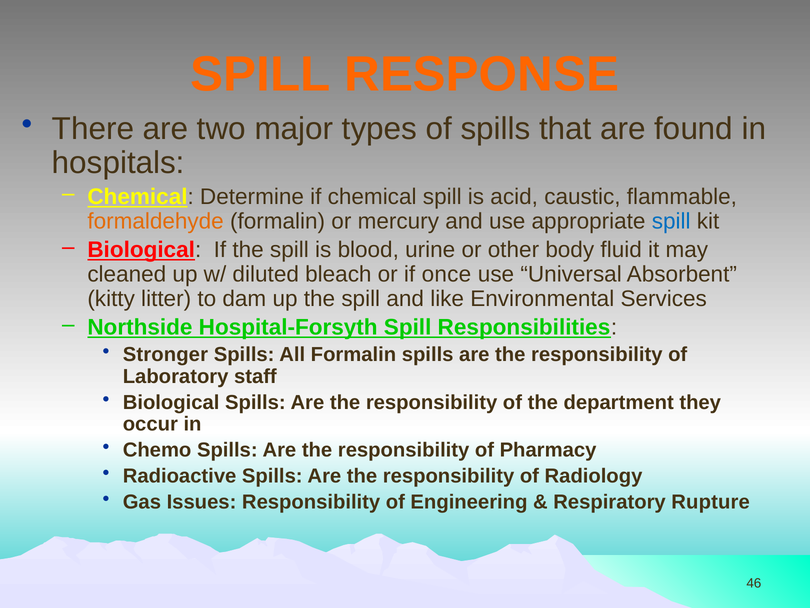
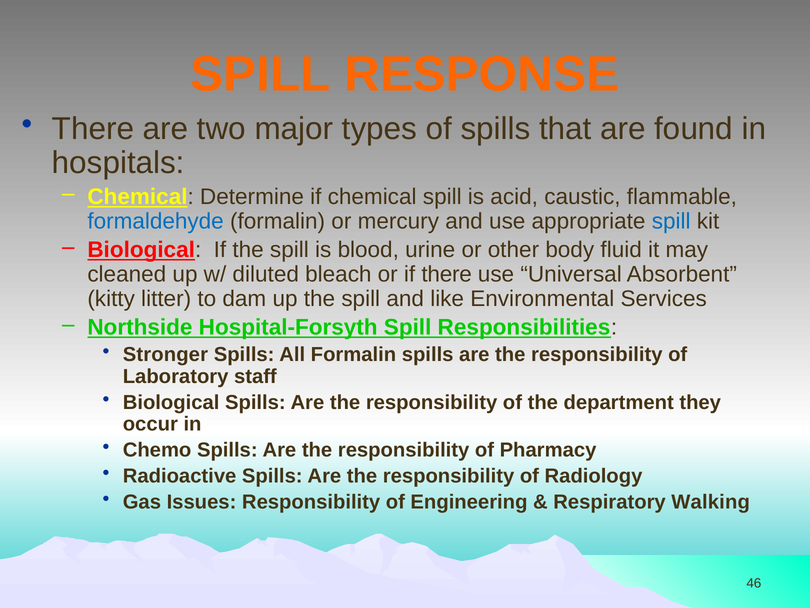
formaldehyde colour: orange -> blue
if once: once -> there
Rupture: Rupture -> Walking
